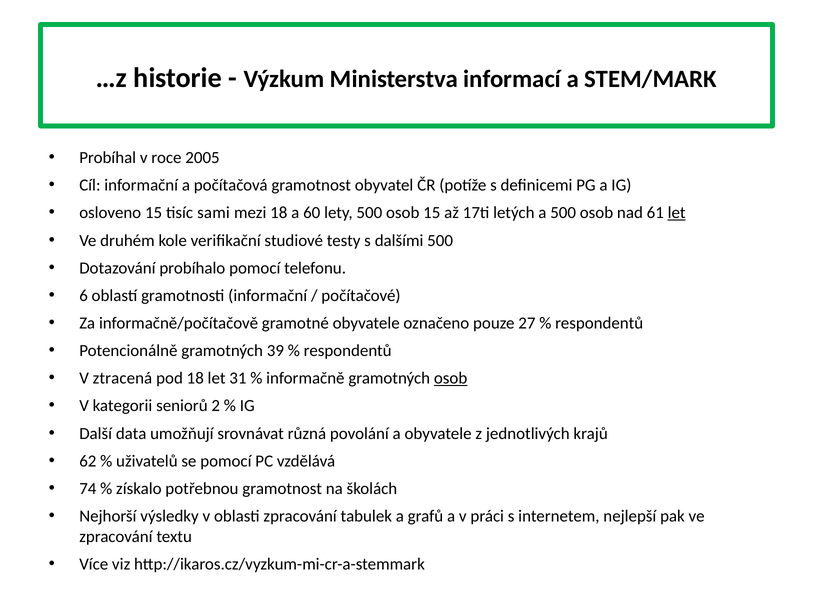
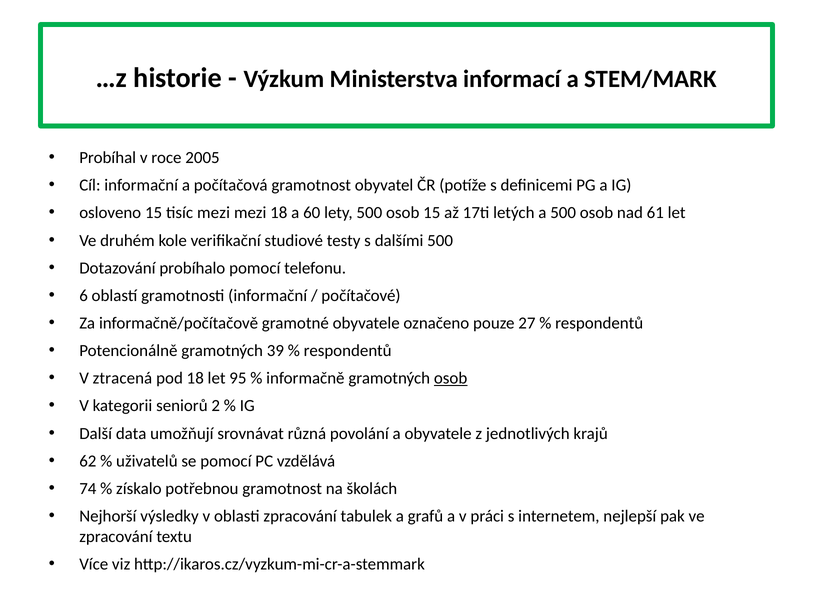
tisíc sami: sami -> mezi
let at (677, 213) underline: present -> none
31: 31 -> 95
